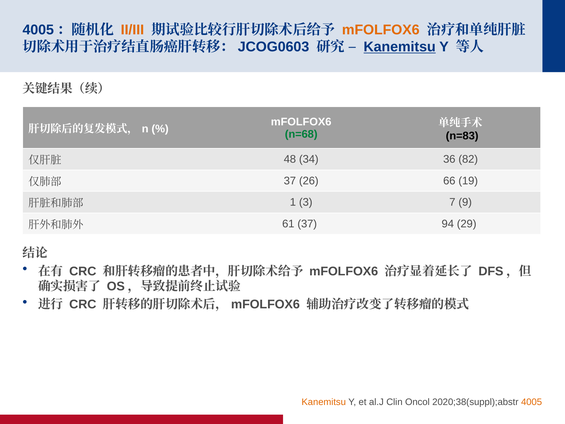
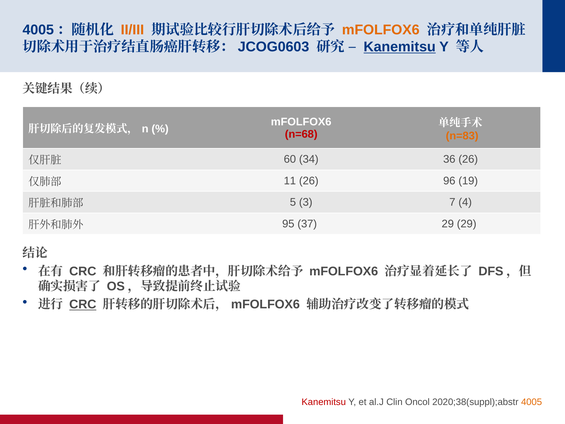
n=68 colour: green -> red
n=83 colour: black -> orange
48: 48 -> 60
36 82: 82 -> 26
37 at (290, 181): 37 -> 11
66: 66 -> 96
1: 1 -> 5
9: 9 -> 4
61: 61 -> 95
37 94: 94 -> 29
CRC at (83, 304) underline: none -> present
Kanemitsu at (324, 402) colour: orange -> red
